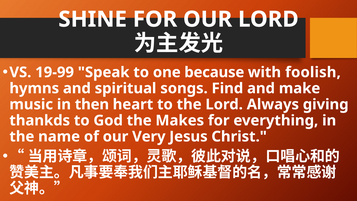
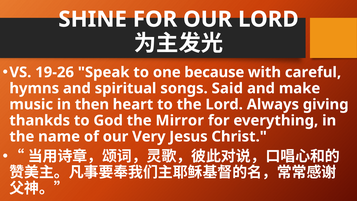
19-99: 19-99 -> 19-26
foolish: foolish -> careful
Find: Find -> Said
Makes: Makes -> Mirror
